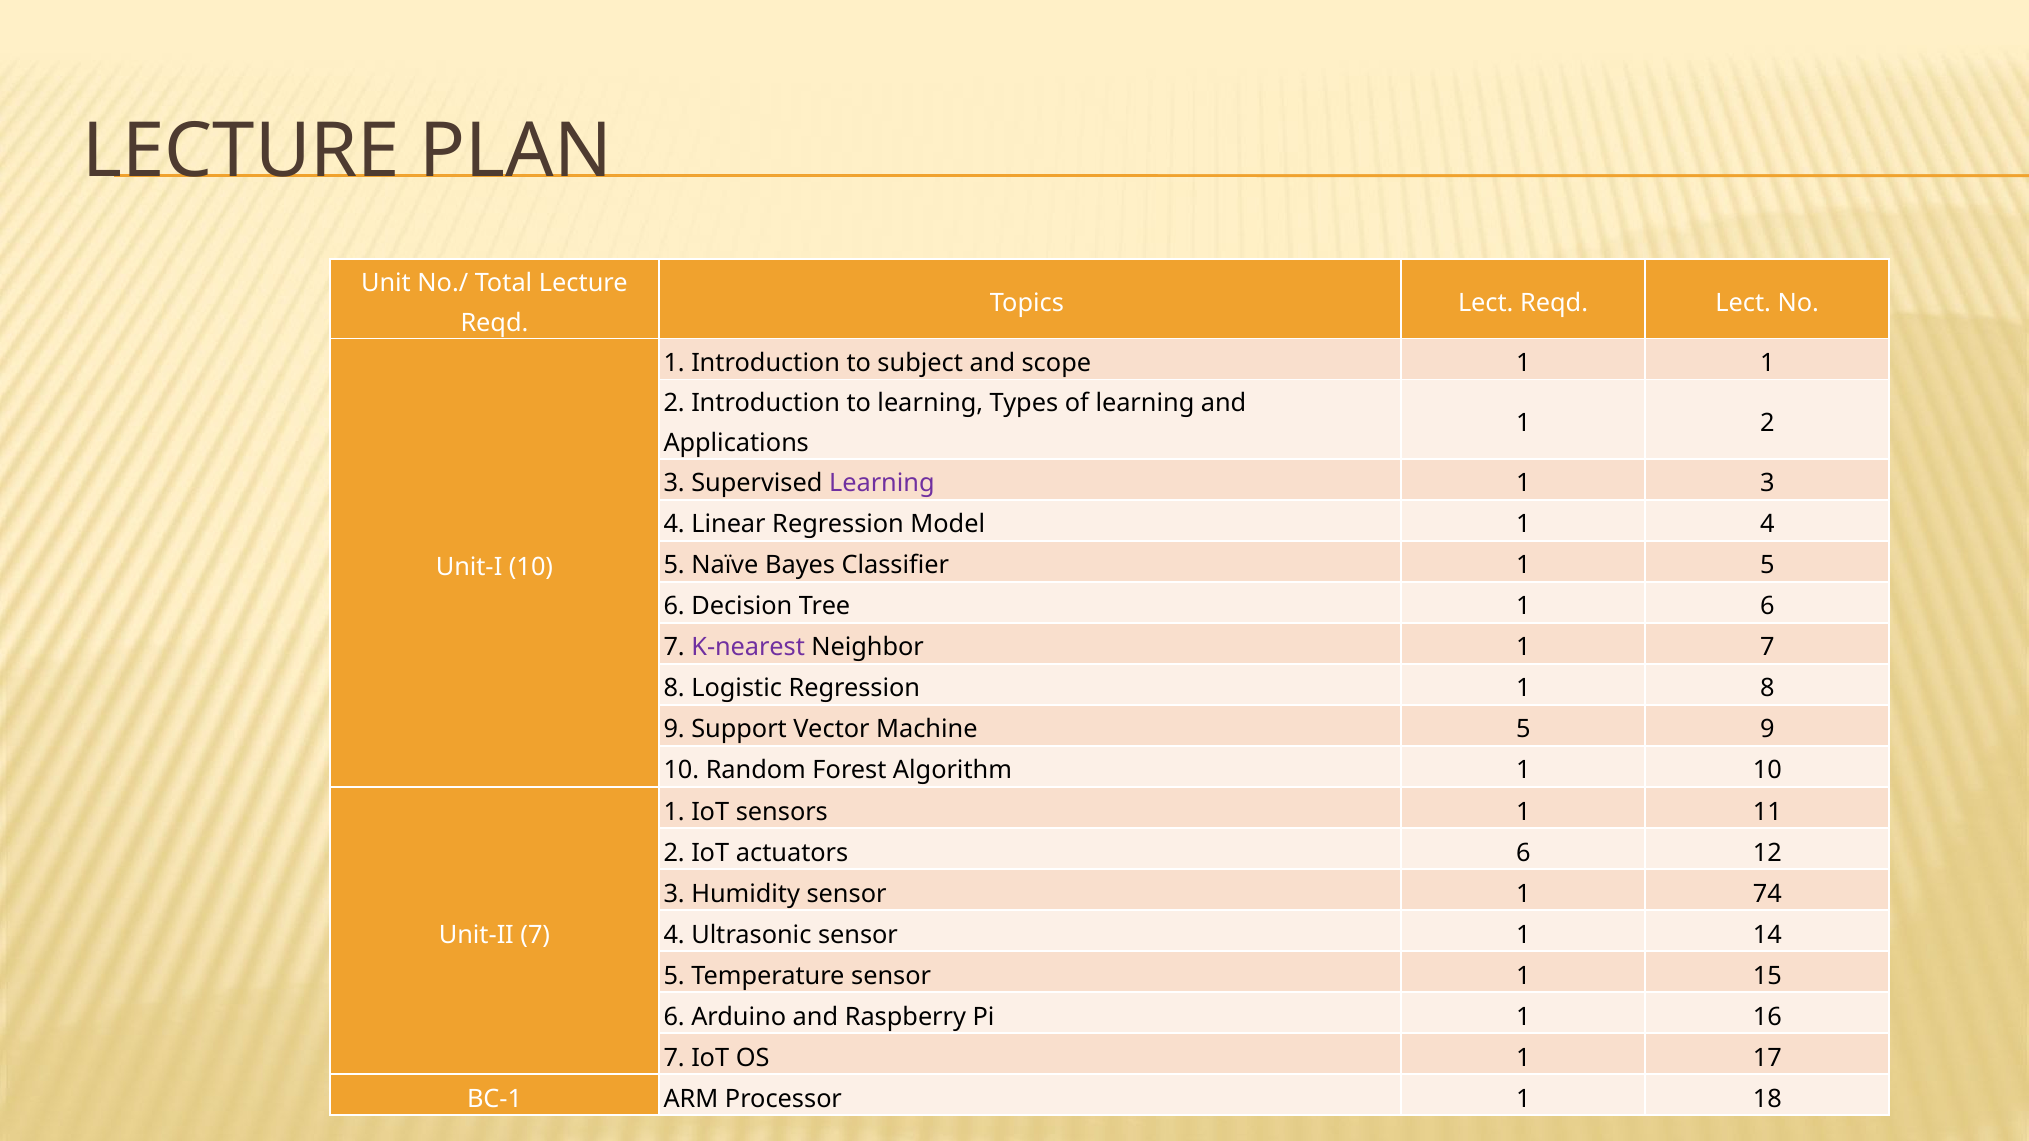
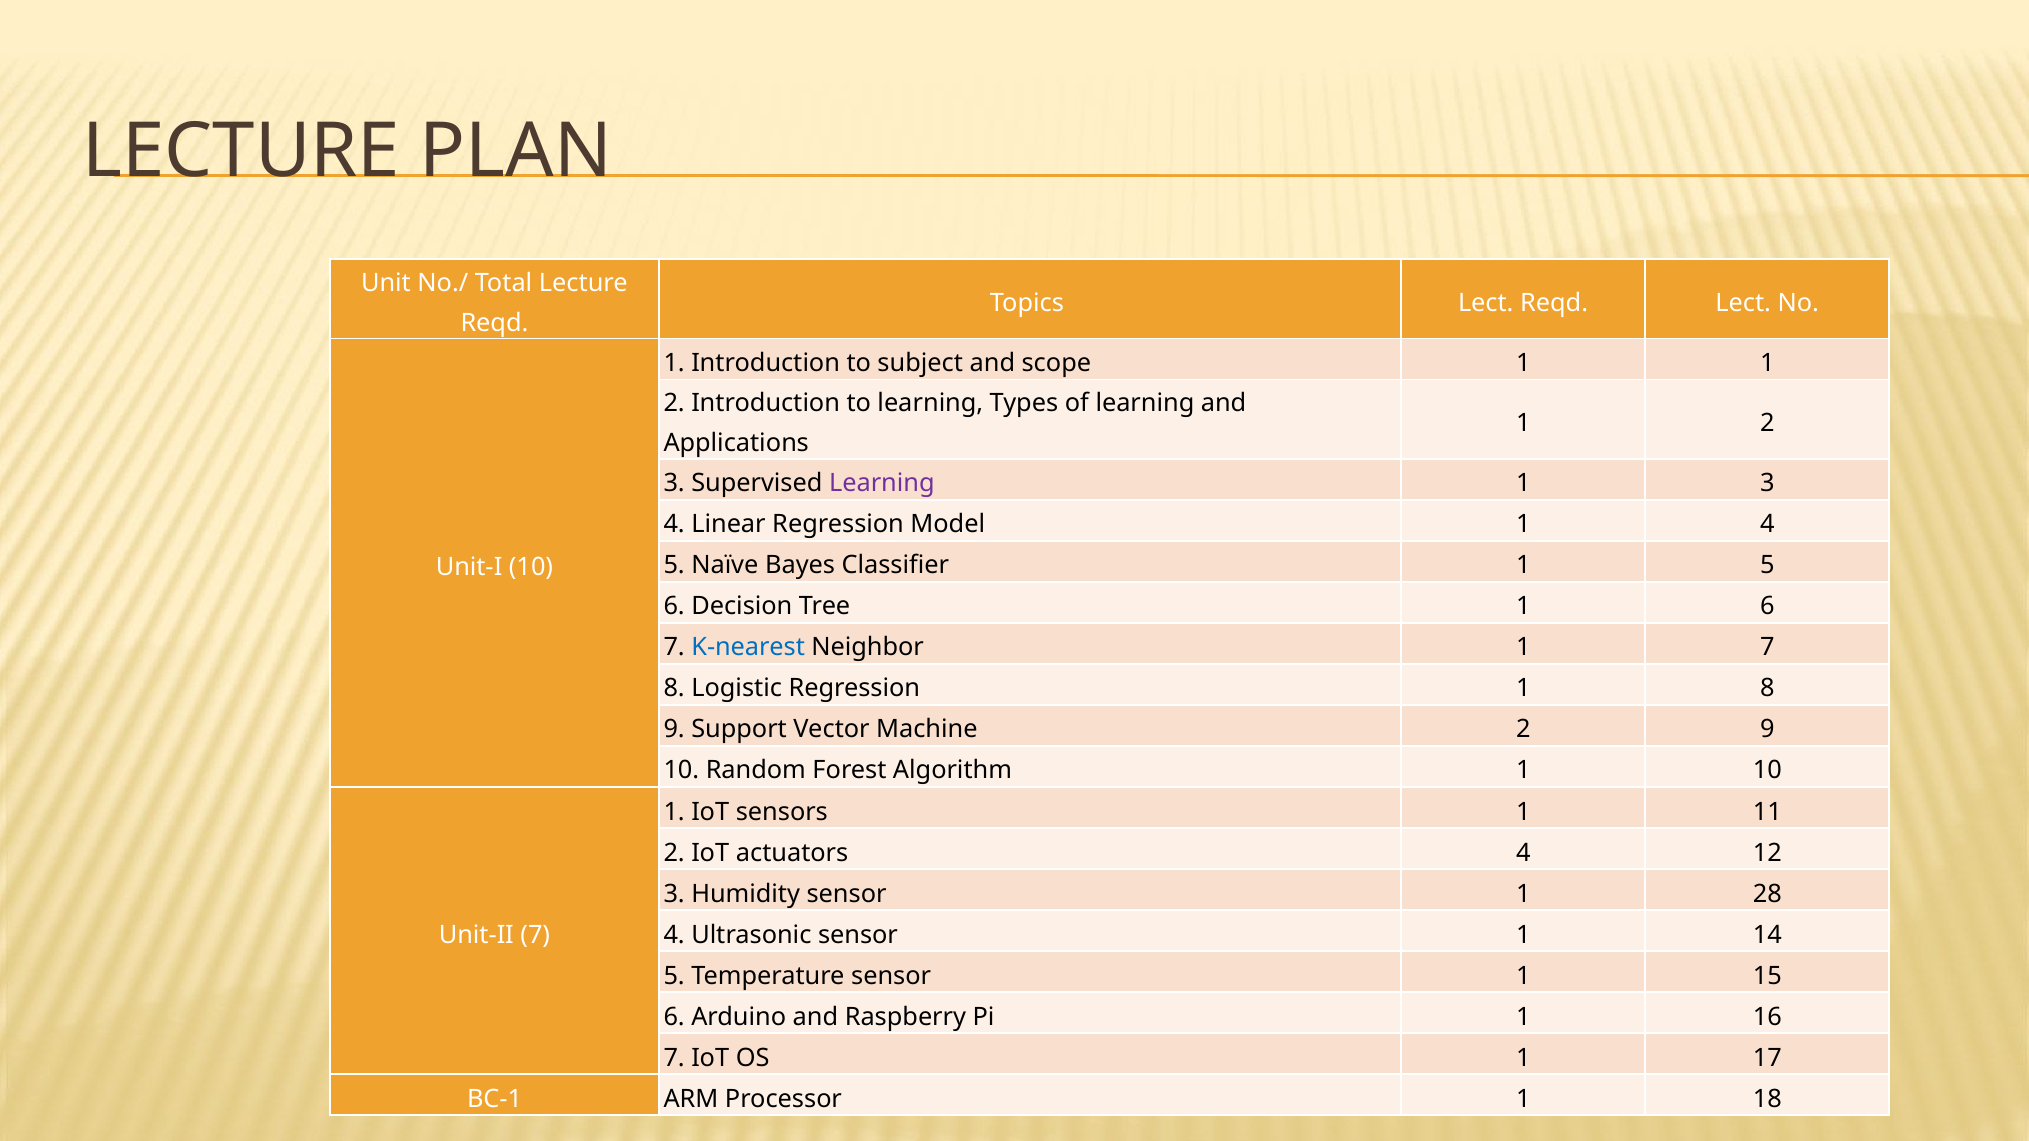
K-nearest colour: purple -> blue
Machine 5: 5 -> 2
actuators 6: 6 -> 4
74: 74 -> 28
